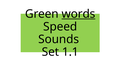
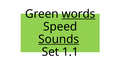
Sounds underline: none -> present
